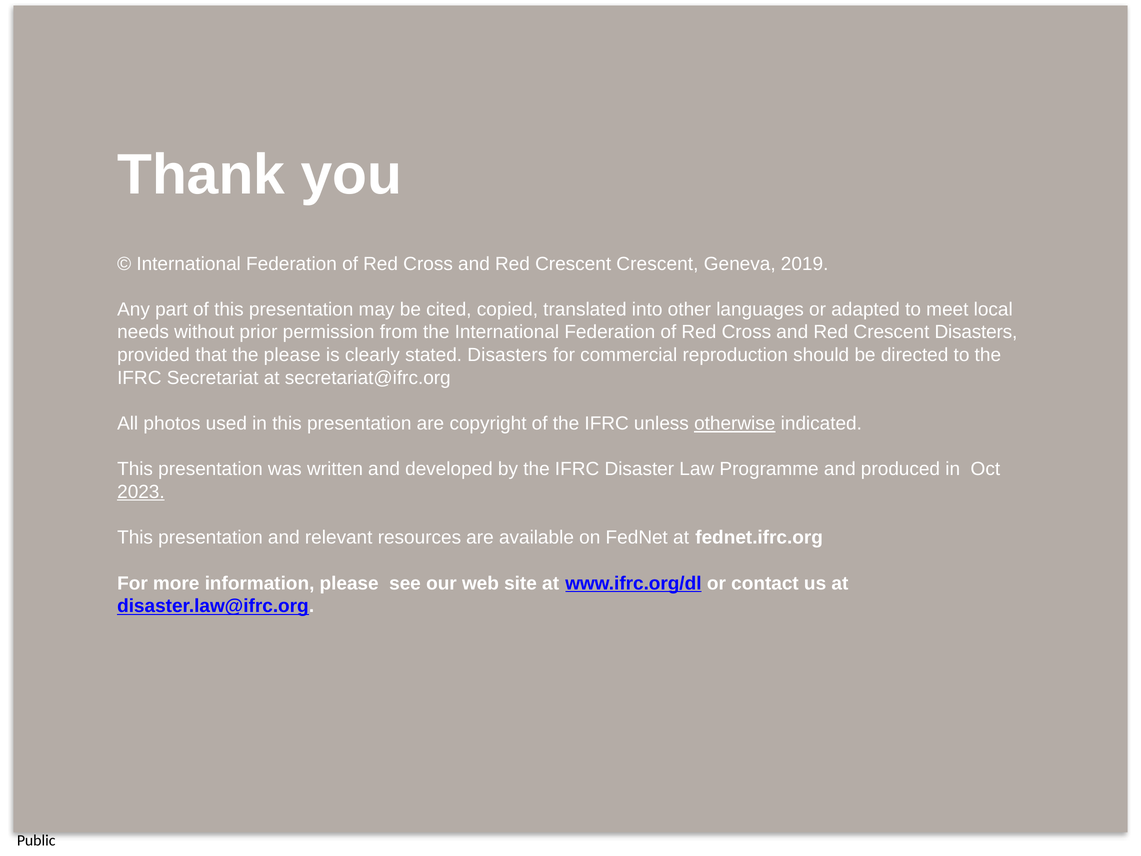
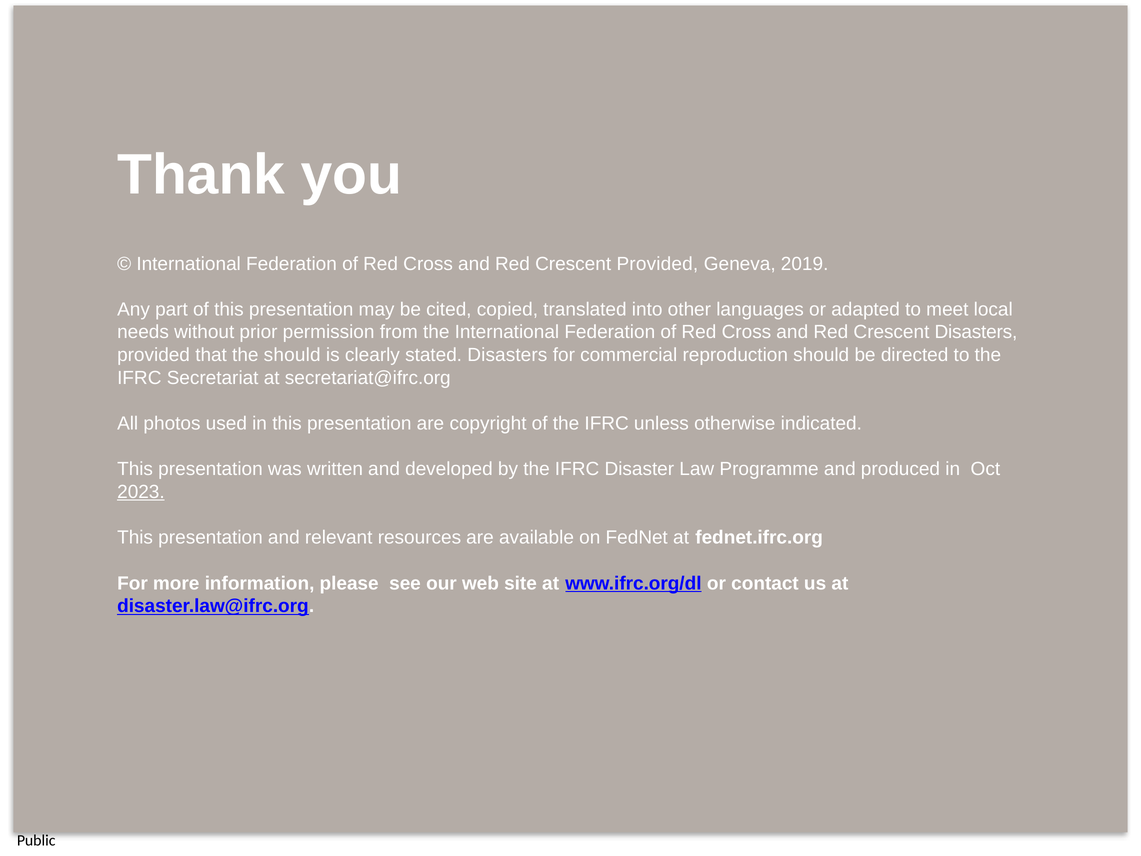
Crescent Crescent: Crescent -> Provided
the please: please -> should
otherwise underline: present -> none
